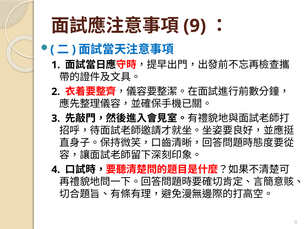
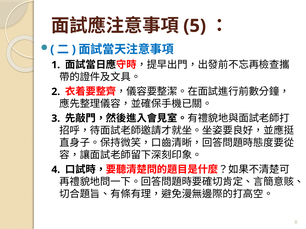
9: 9 -> 5
